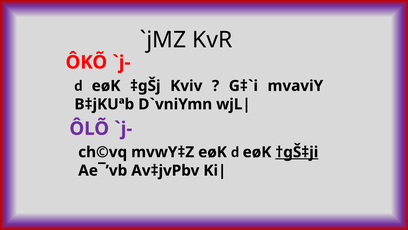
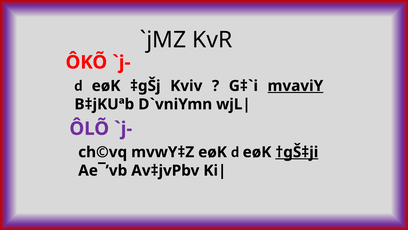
mvaviY underline: none -> present
